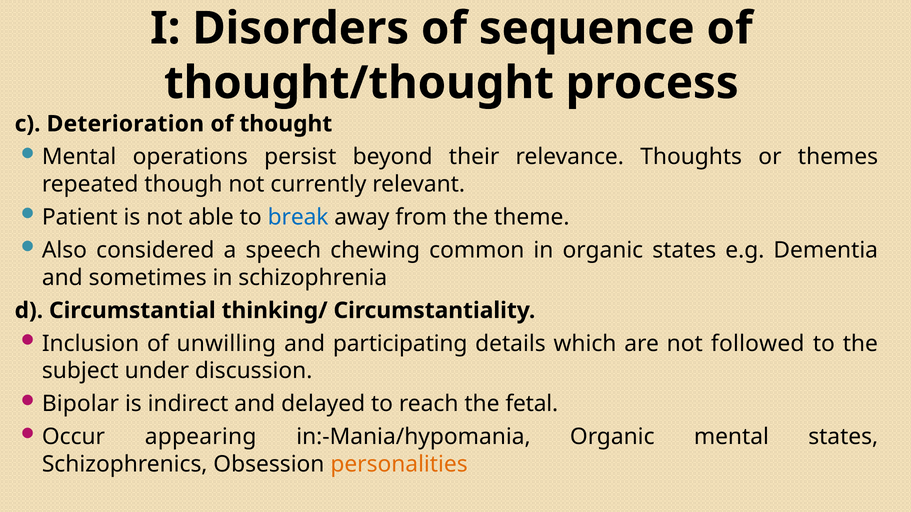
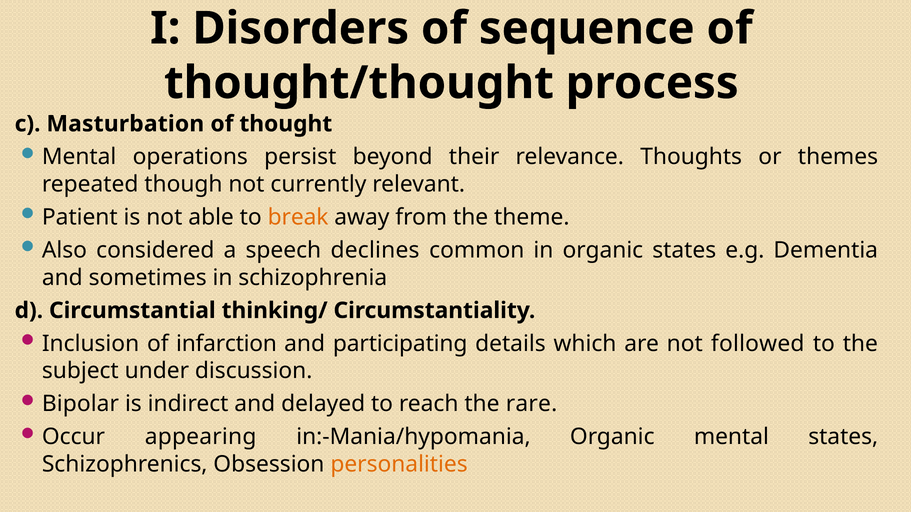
Deterioration: Deterioration -> Masturbation
break colour: blue -> orange
chewing: chewing -> declines
unwilling: unwilling -> infarction
fetal: fetal -> rare
